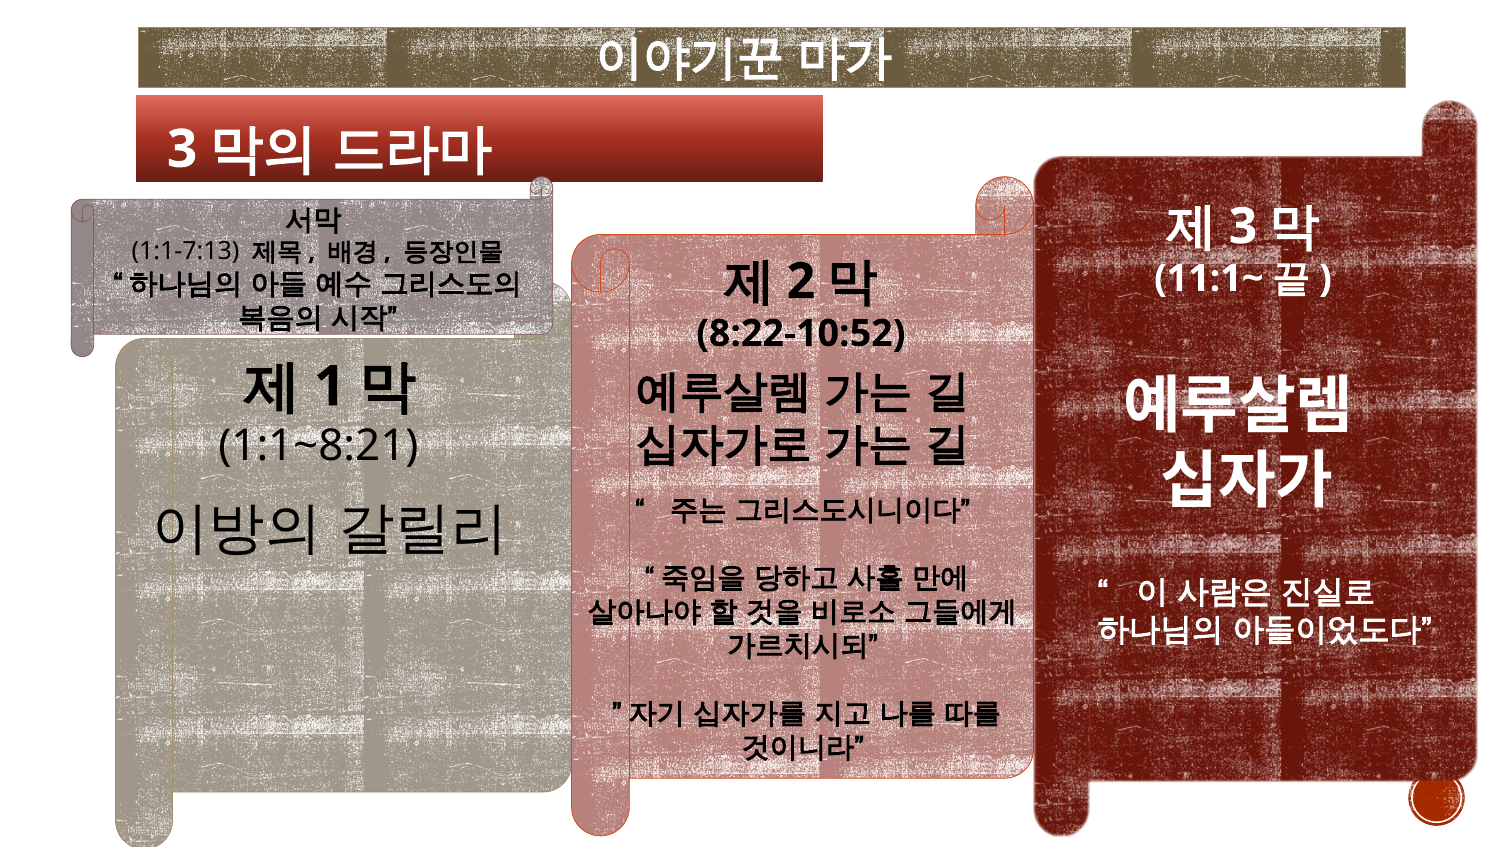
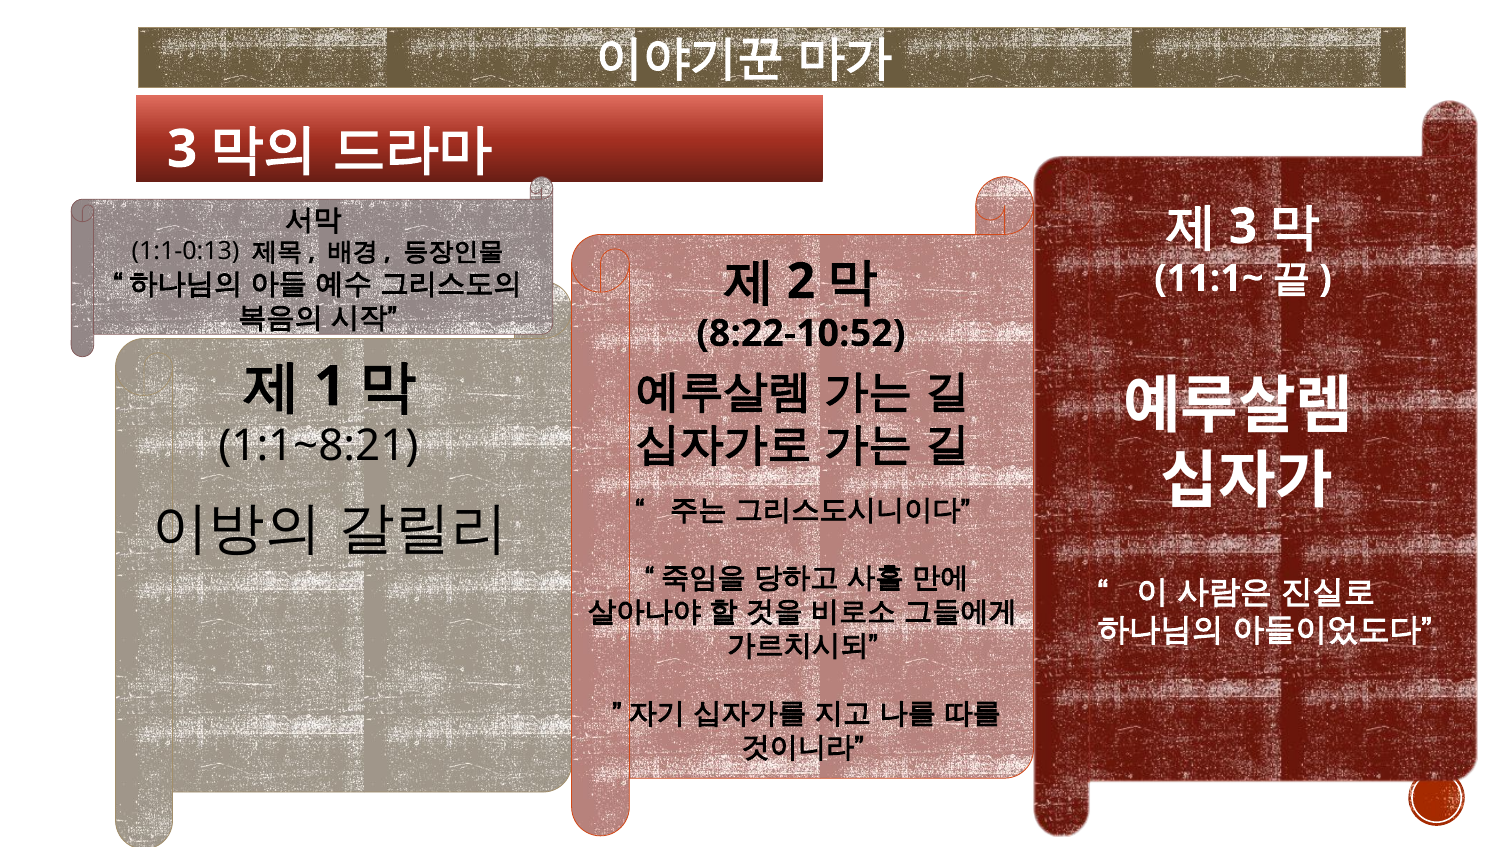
1:1-7:13: 1:1-7:13 -> 1:1-0:13
